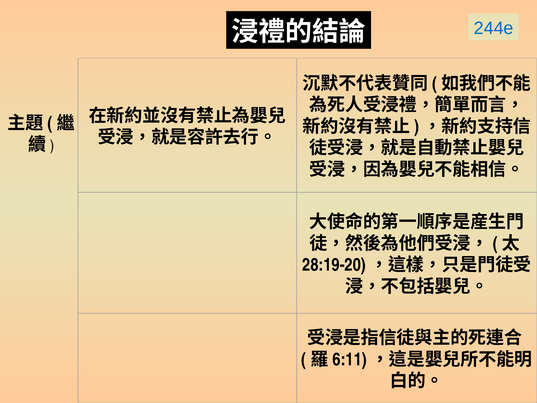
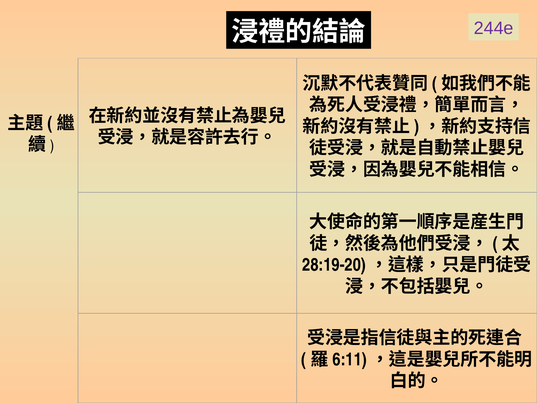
244e colour: blue -> purple
